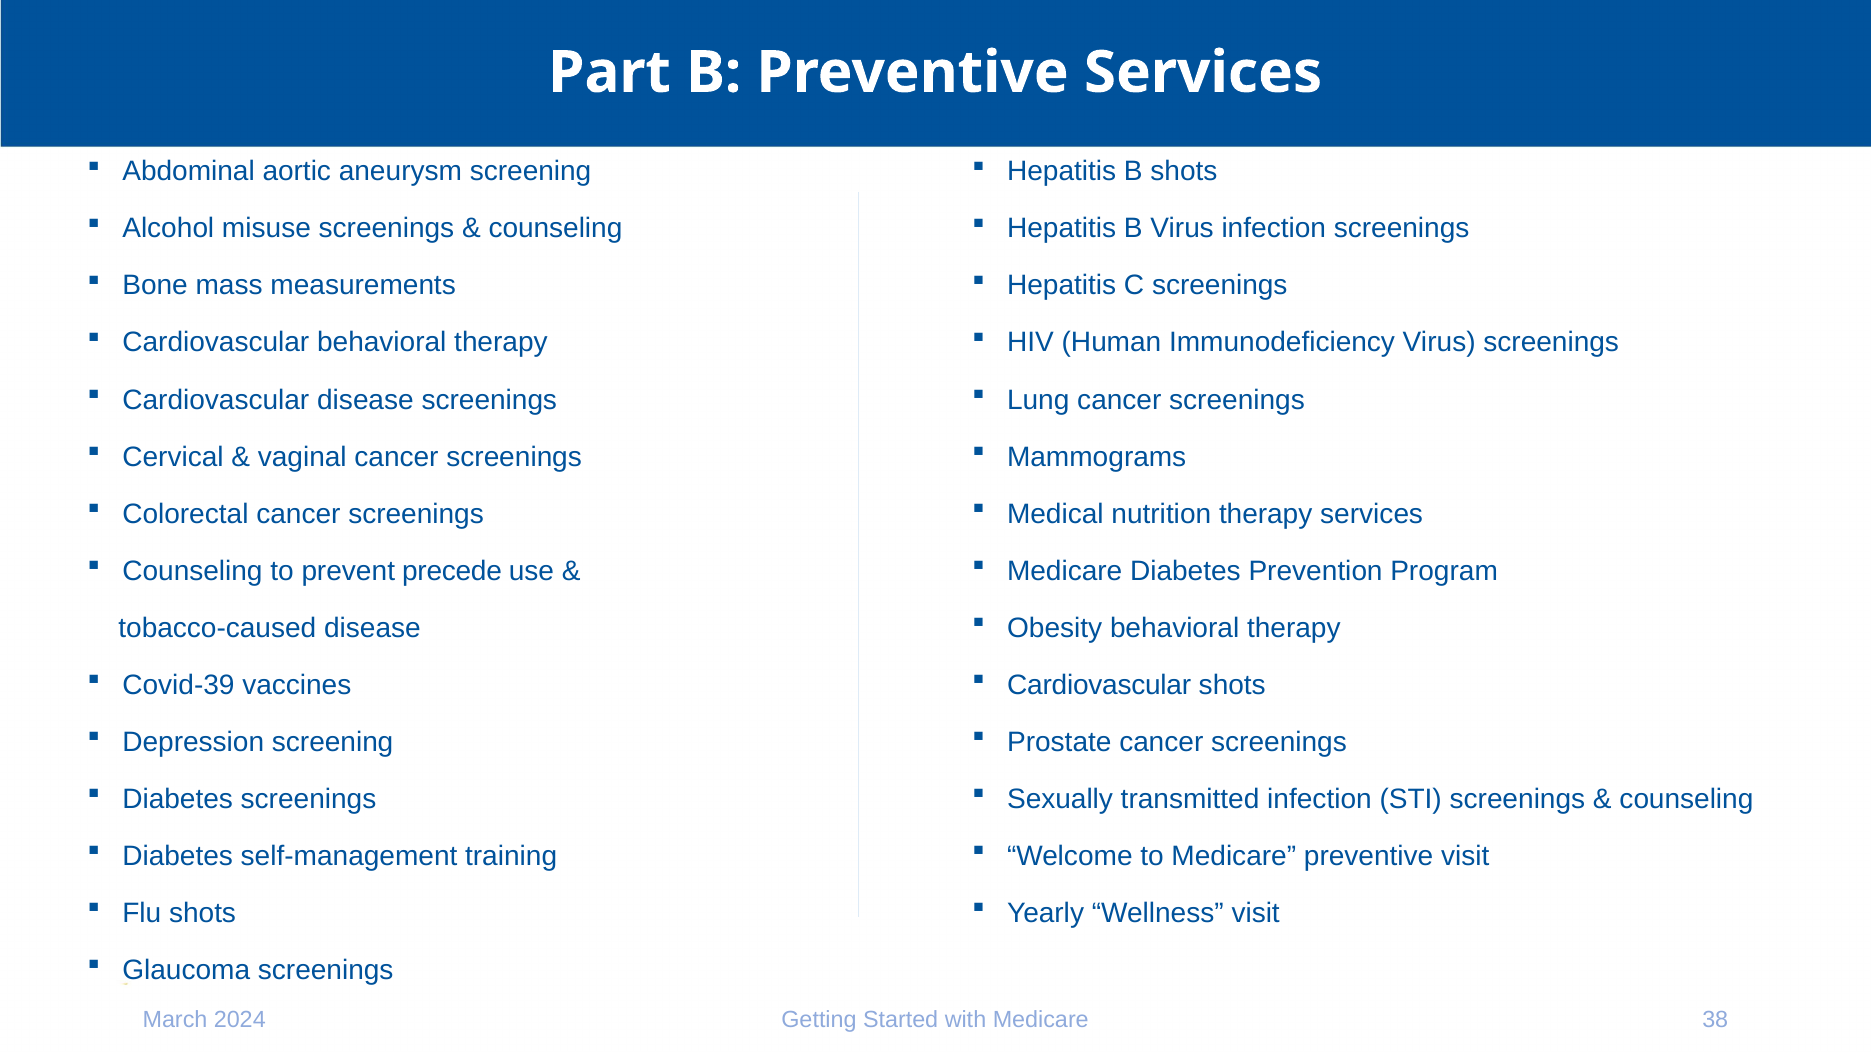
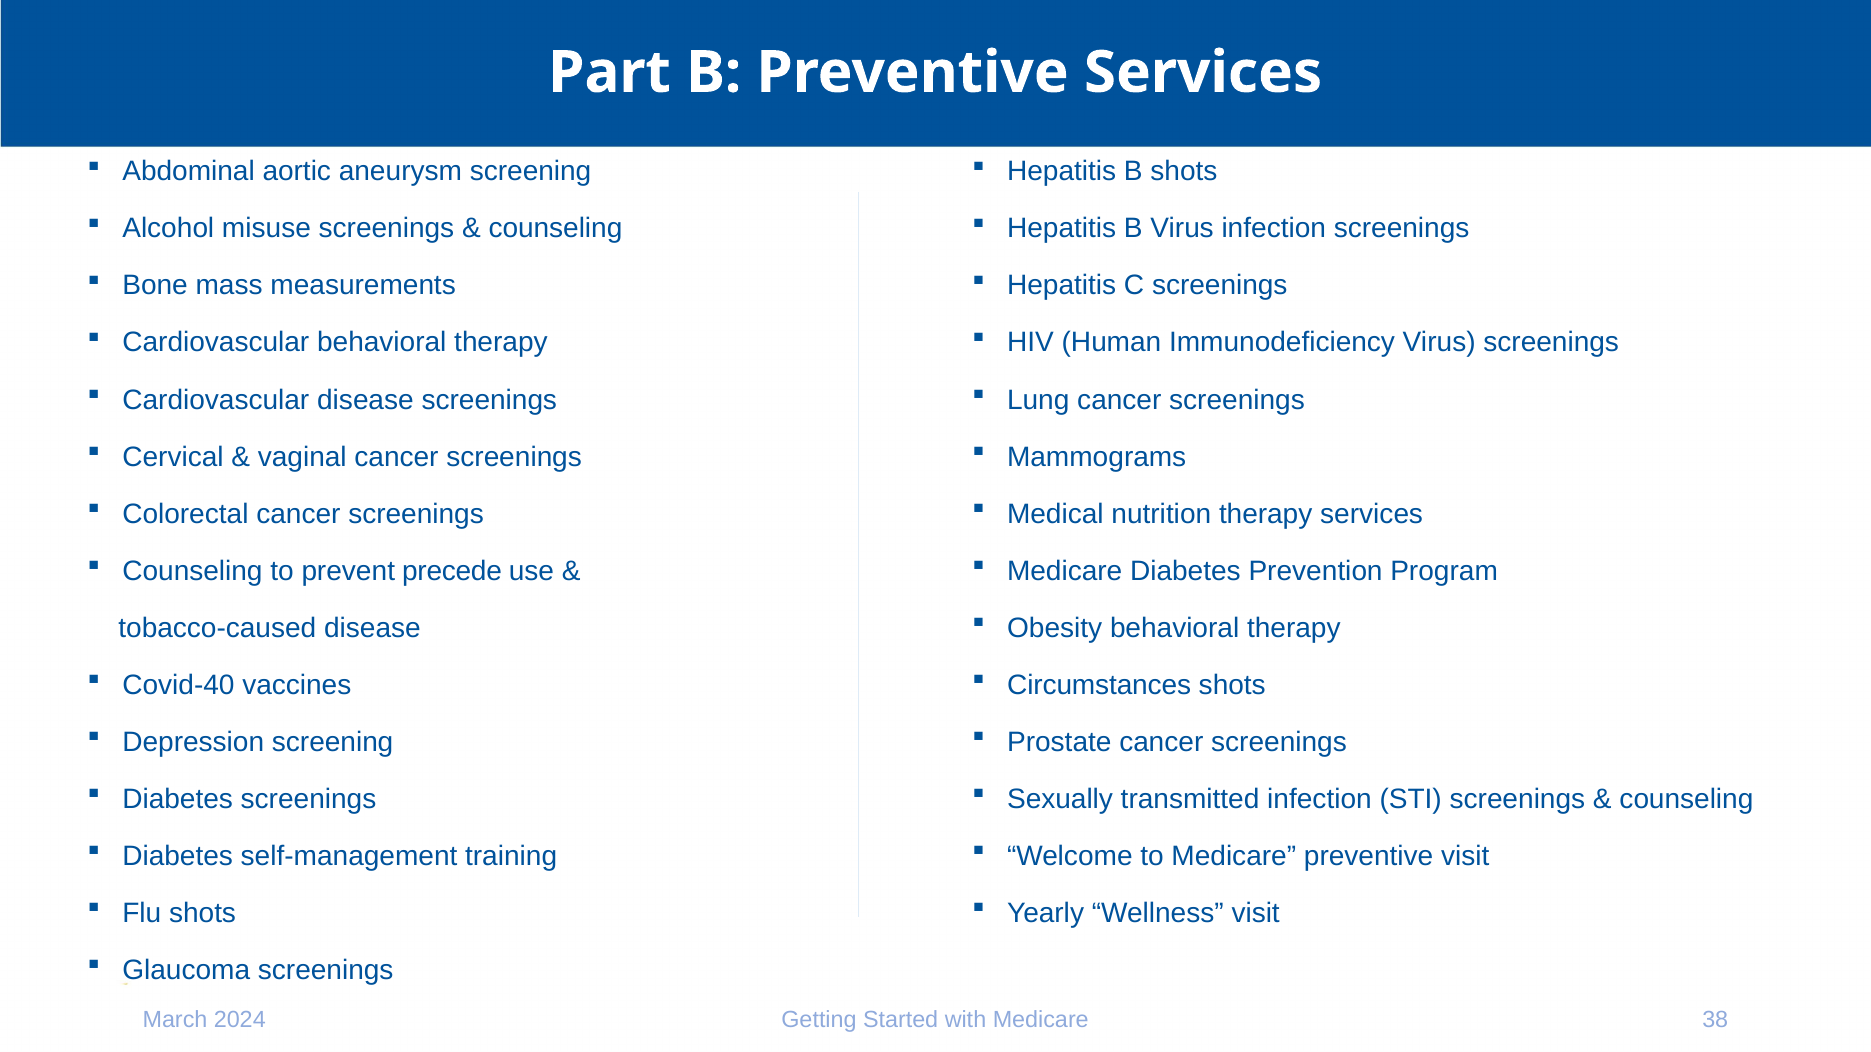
Covid-39: Covid-39 -> Covid-40
Cardiovascular at (1099, 685): Cardiovascular -> Circumstances
